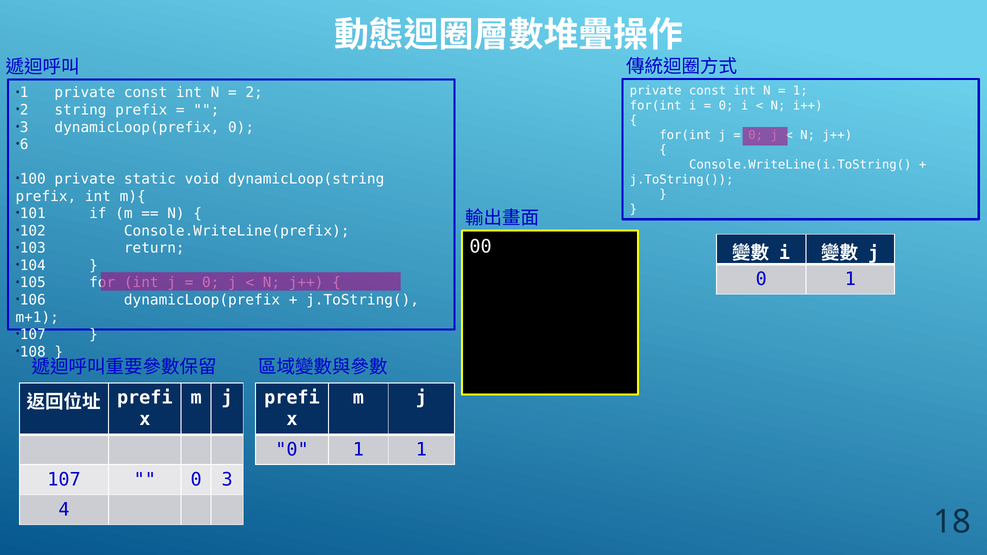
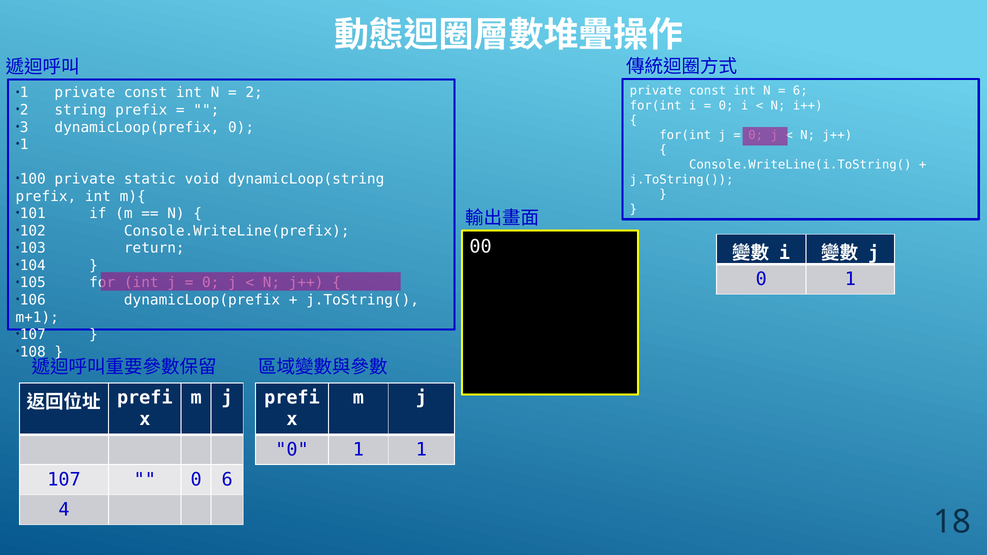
1 at (800, 91): 1 -> 6
6 at (24, 145): 6 -> 1
0 3: 3 -> 6
